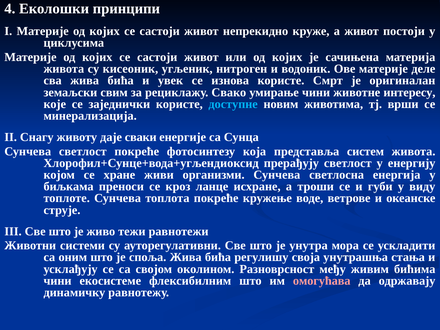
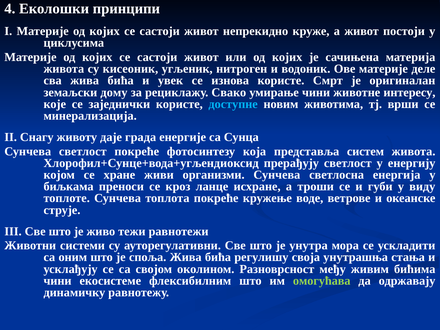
свим: свим -> дому
сваки: сваки -> града
омогућава colour: pink -> light green
